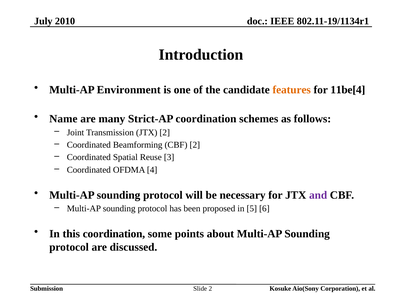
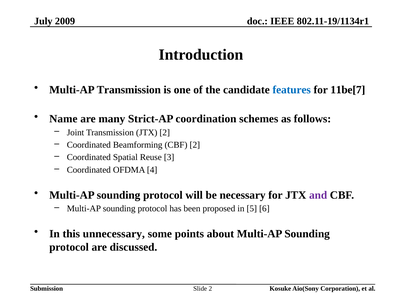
2010: 2010 -> 2009
Multi-AP Environment: Environment -> Transmission
features colour: orange -> blue
11be[4: 11be[4 -> 11be[7
this coordination: coordination -> unnecessary
